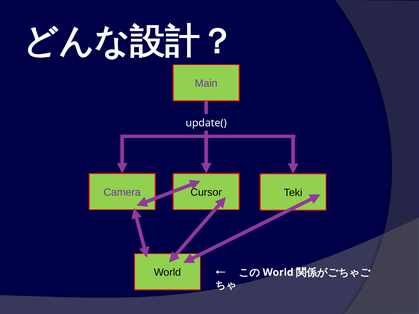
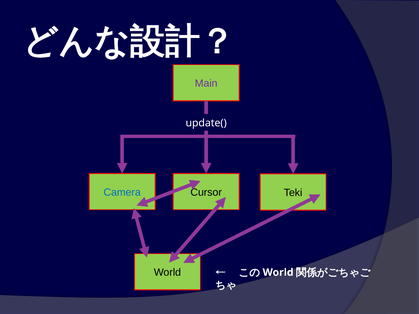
Camera colour: purple -> blue
